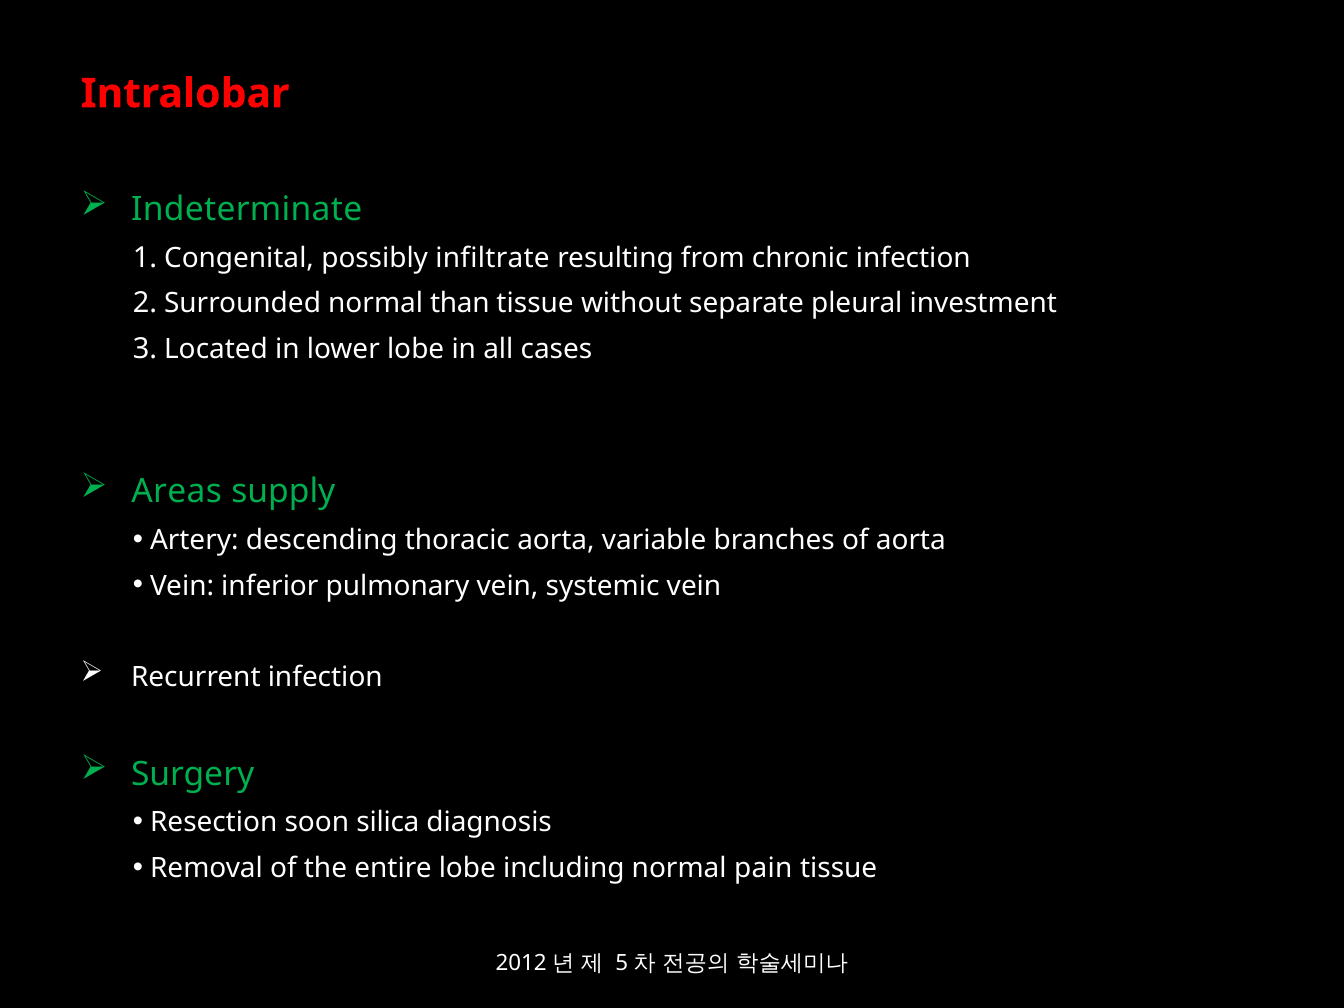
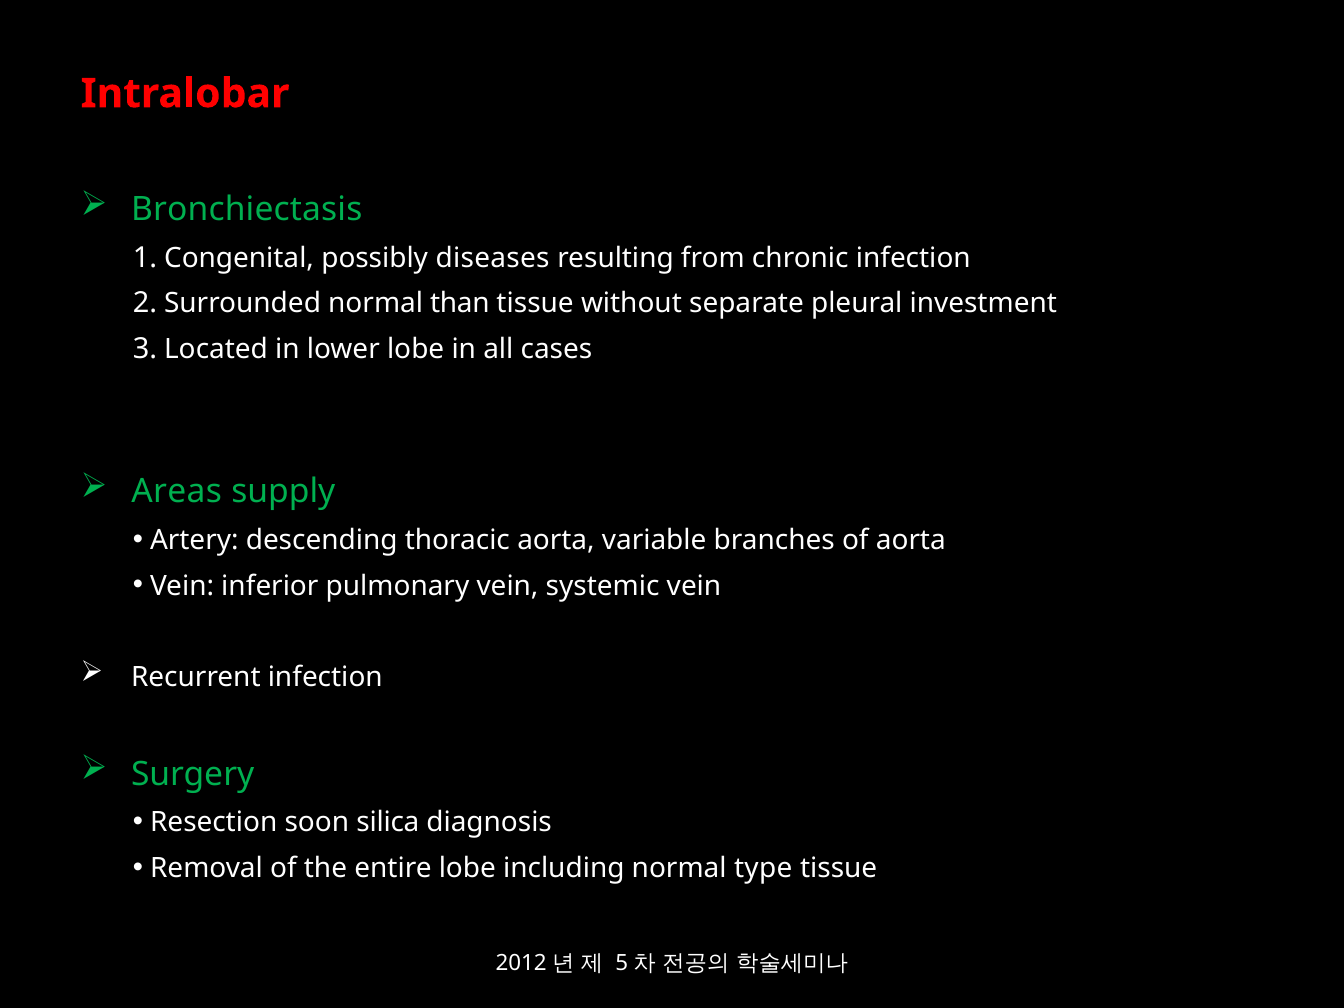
Indeterminate: Indeterminate -> Bronchiectasis
infiltrate: infiltrate -> diseases
pain: pain -> type
